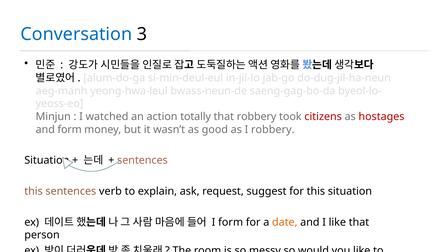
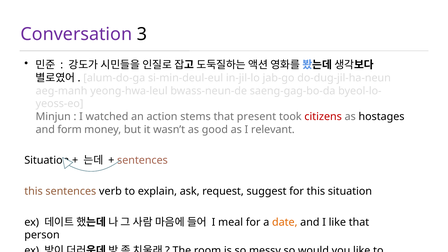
Conversation colour: blue -> purple
totally: totally -> stems
that robbery: robbery -> present
hostages colour: red -> black
I robbery: robbery -> relevant
I form: form -> meal
